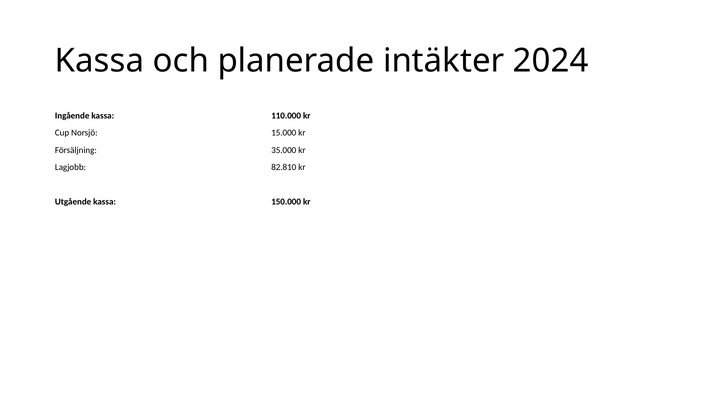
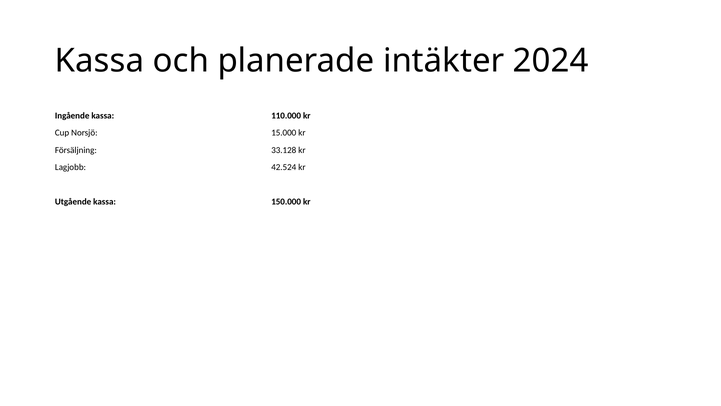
35.000: 35.000 -> 33.128
82.810: 82.810 -> 42.524
